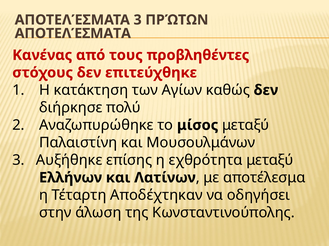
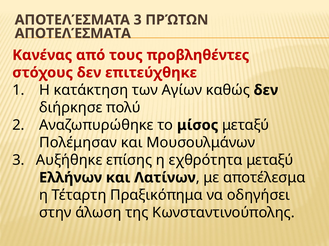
Παλαιστίνη: Παλαιστίνη -> Πολέμησαν
Αποδέχτηκαν: Αποδέχτηκαν -> Πραξικόπημα
